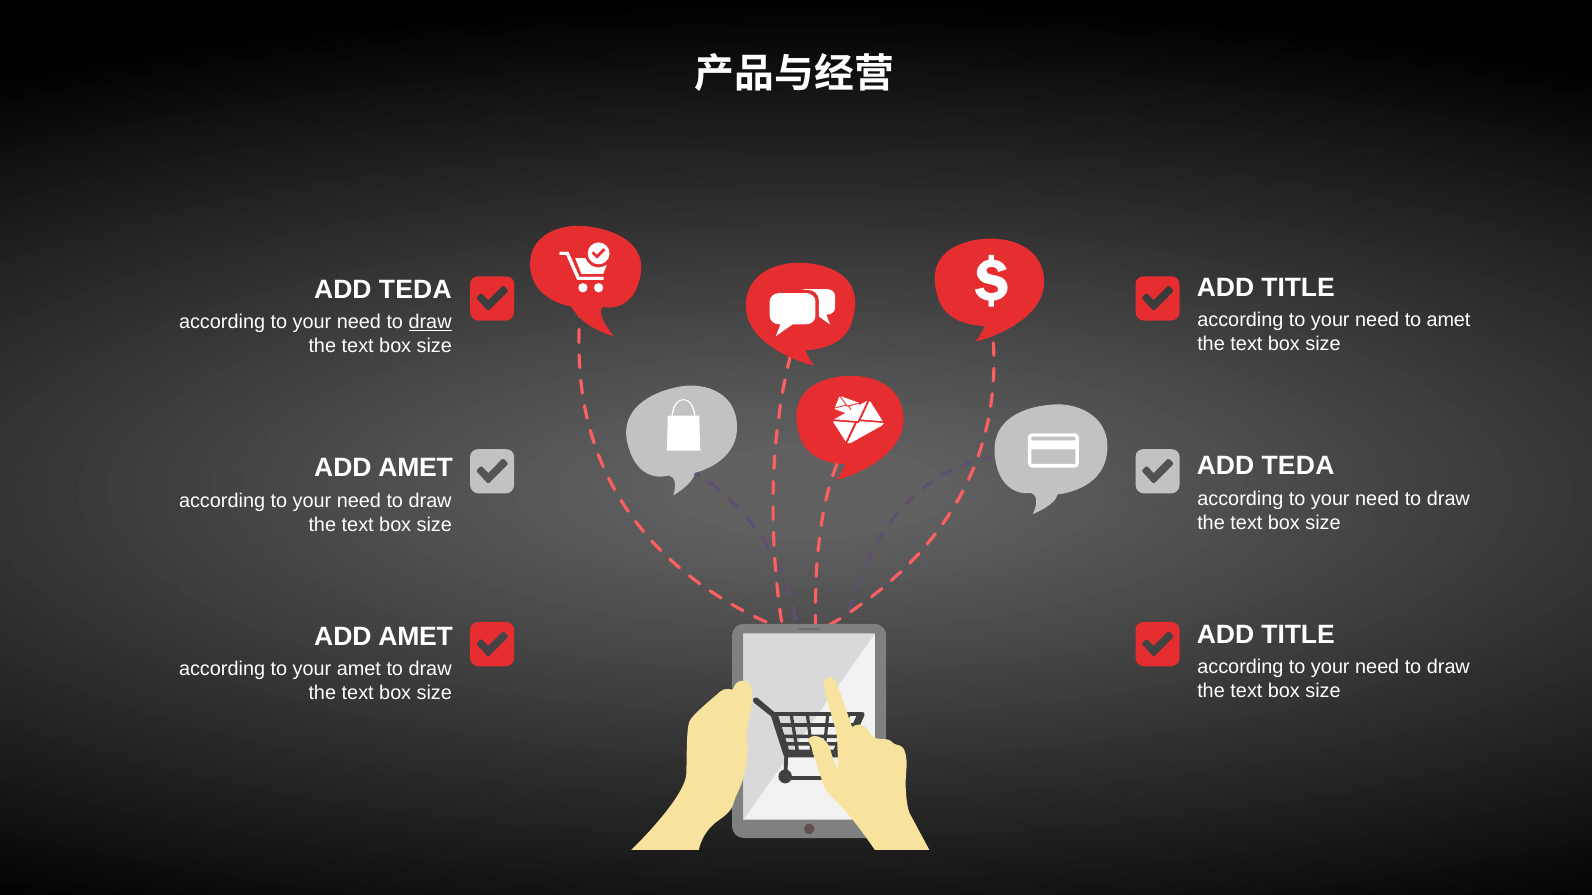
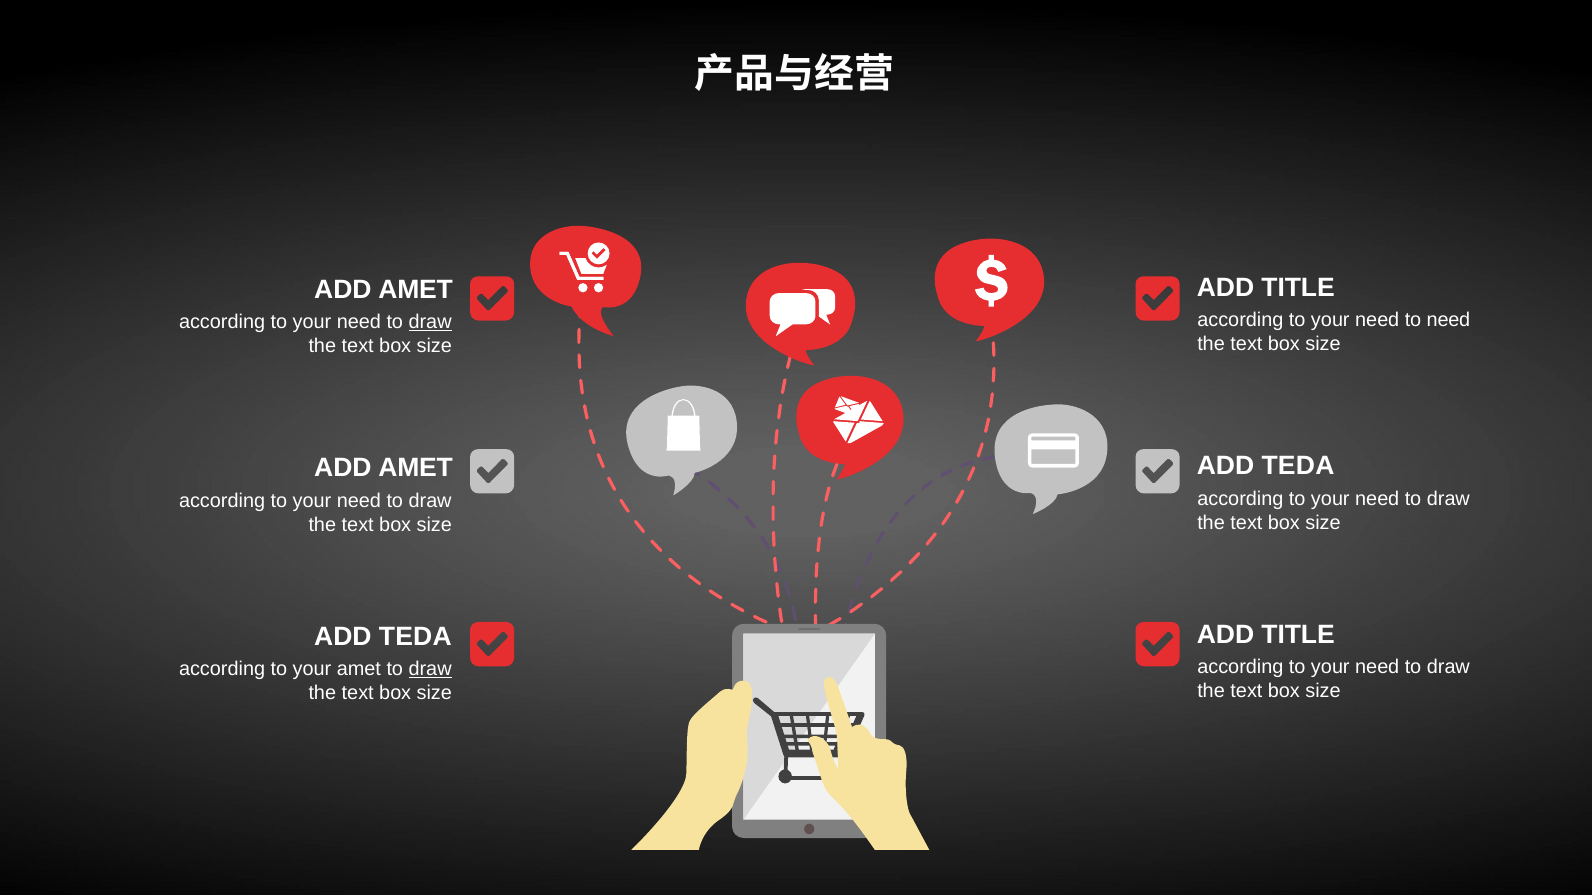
TEDA at (415, 289): TEDA -> AMET
to amet: amet -> need
AMET at (416, 637): AMET -> TEDA
draw at (430, 669) underline: none -> present
